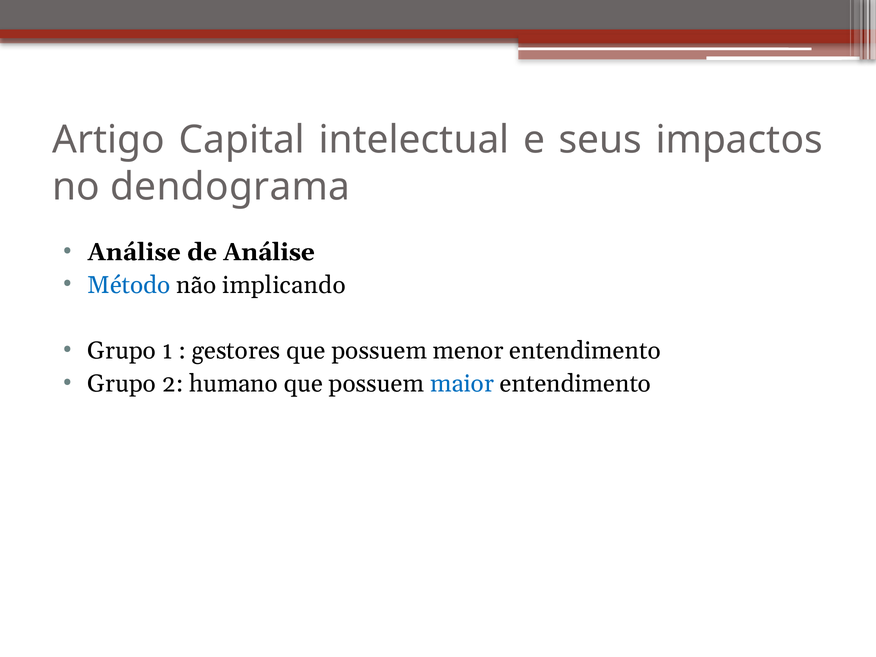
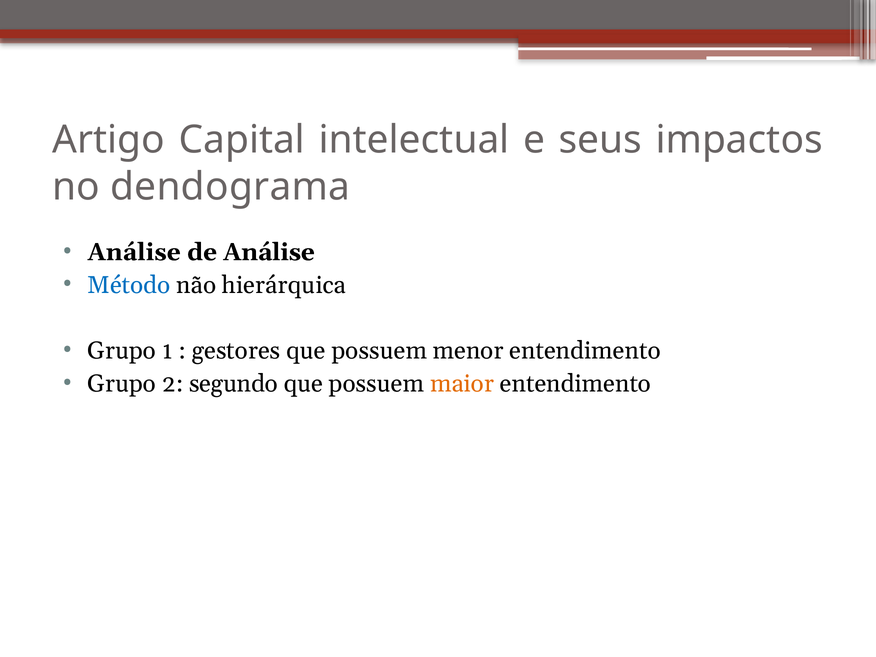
implicando: implicando -> hierárquica
humano: humano -> segundo
maior colour: blue -> orange
